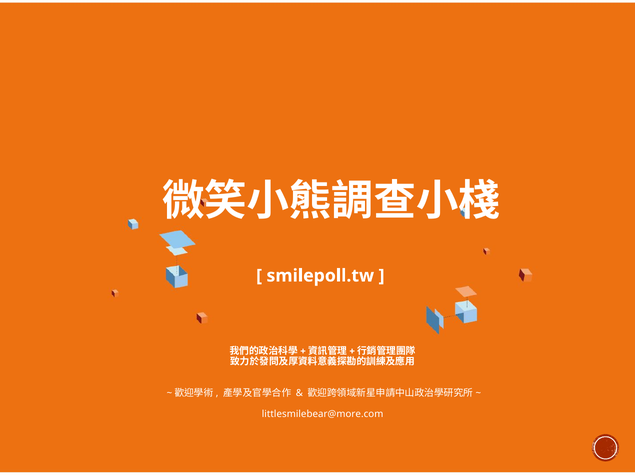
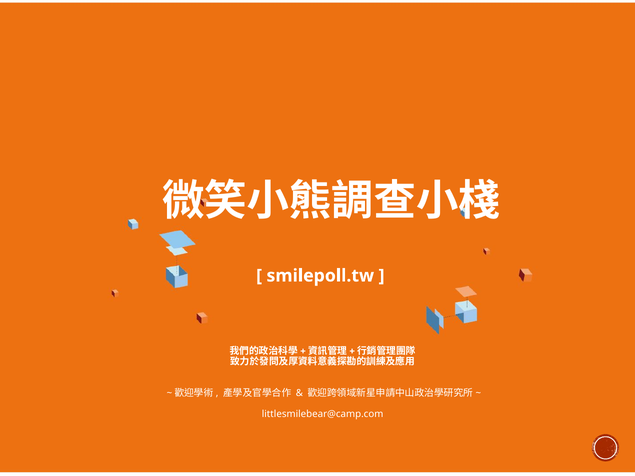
littlesmilebear@more.com: littlesmilebear@more.com -> littlesmilebear@camp.com
